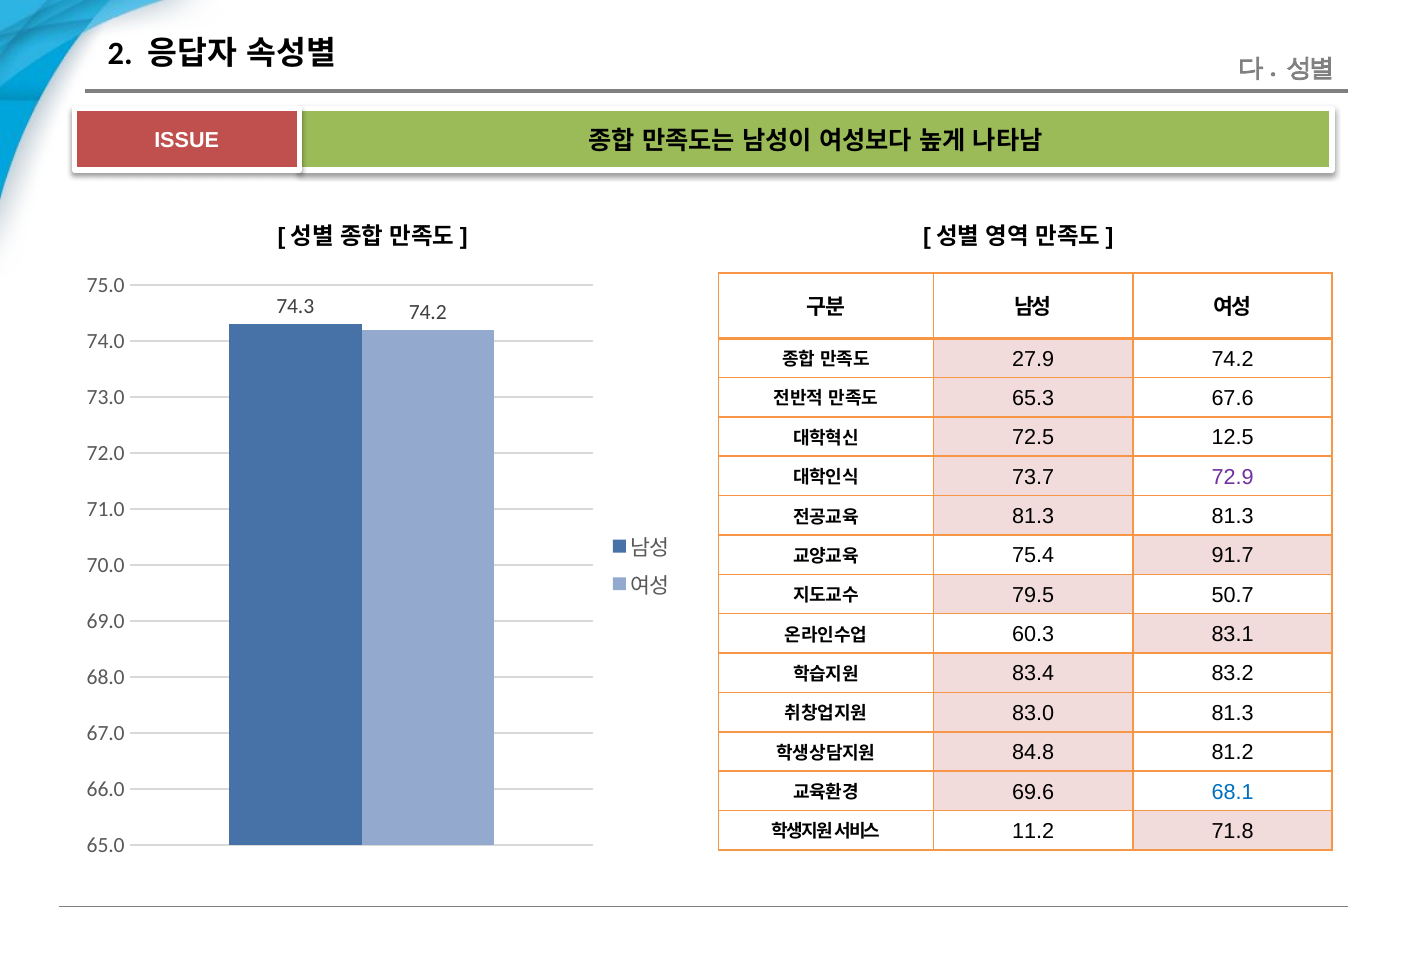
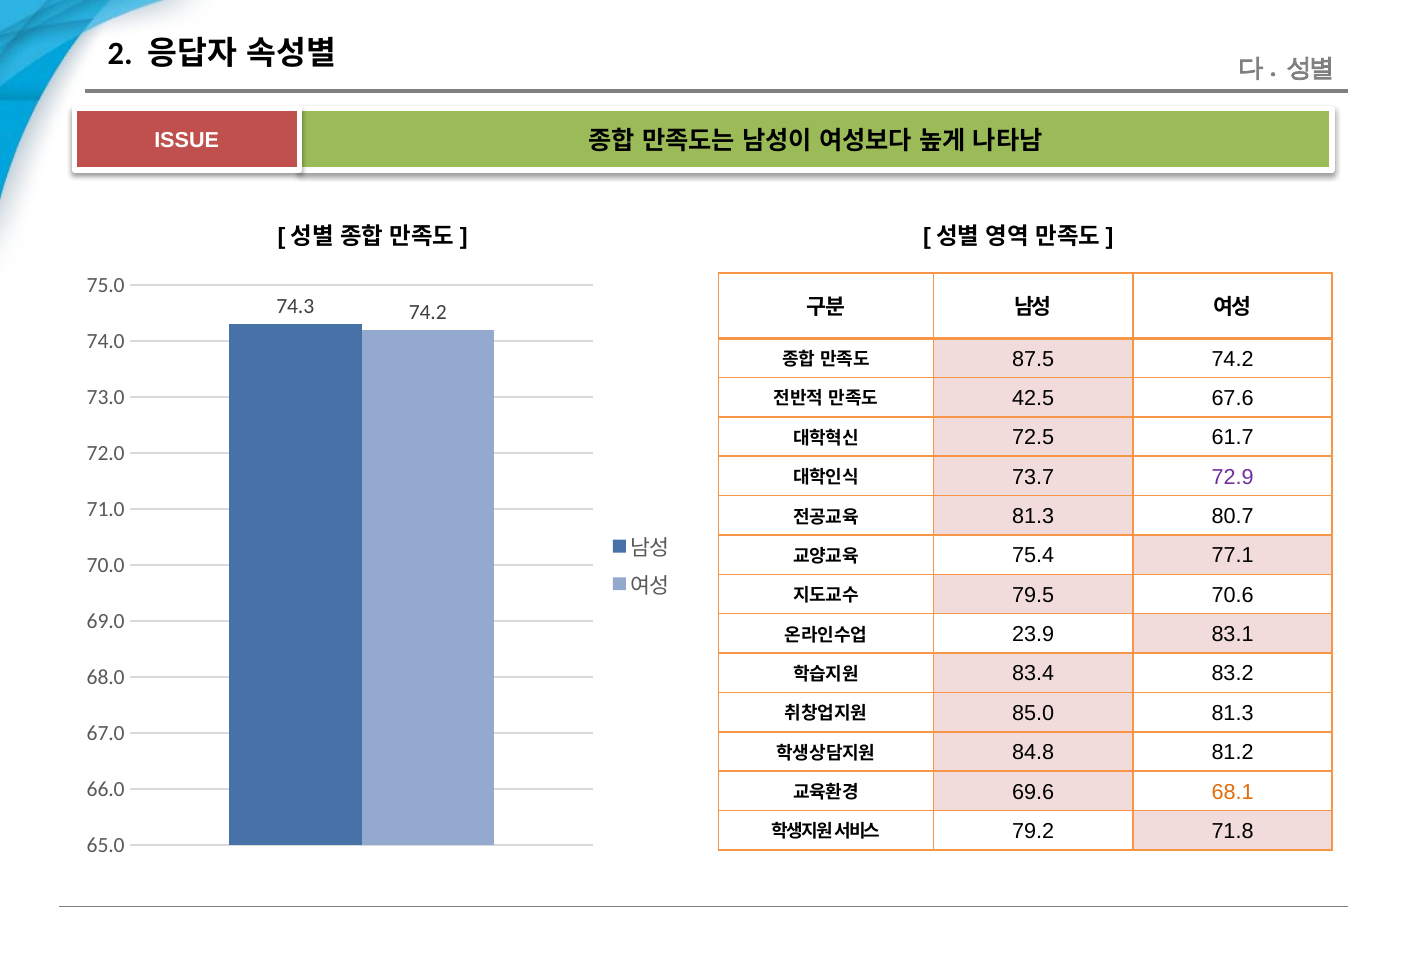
27.9: 27.9 -> 87.5
65.3: 65.3 -> 42.5
12.5: 12.5 -> 61.7
81.3 81.3: 81.3 -> 80.7
91.7: 91.7 -> 77.1
50.7: 50.7 -> 70.6
60.3: 60.3 -> 23.9
83.0: 83.0 -> 85.0
68.1 colour: blue -> orange
11.2: 11.2 -> 79.2
